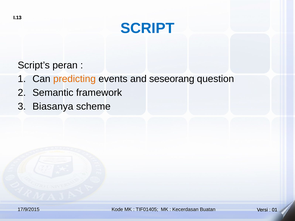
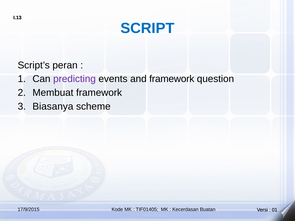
predicting colour: orange -> purple
and seseorang: seseorang -> framework
Semantic: Semantic -> Membuat
